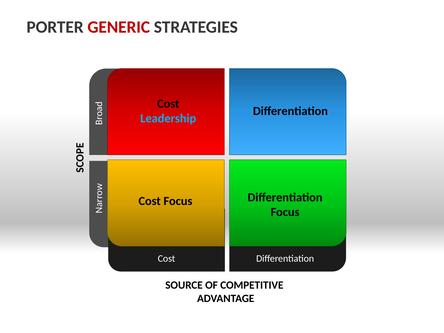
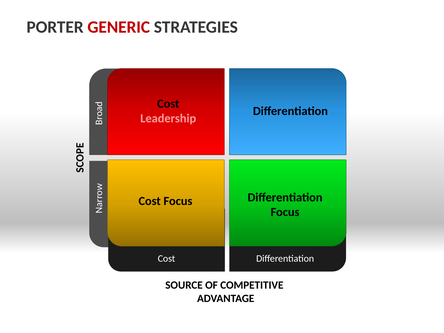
Leadership colour: light blue -> pink
